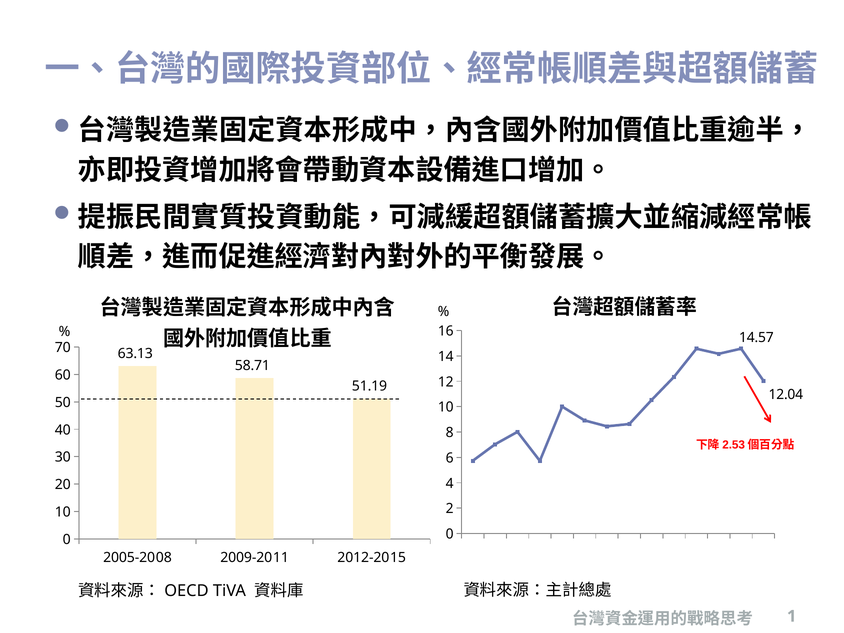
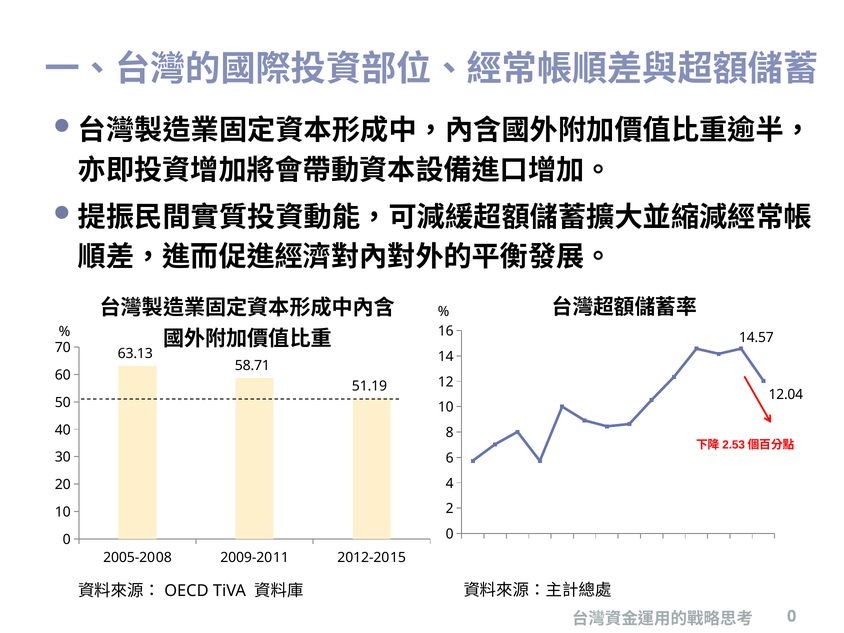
1 at (792, 616): 1 -> 0
